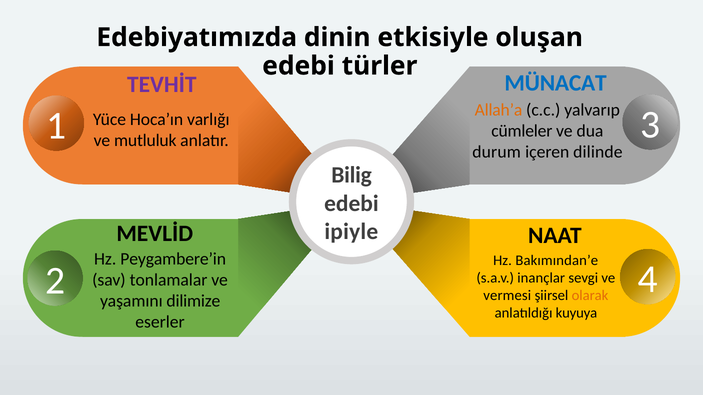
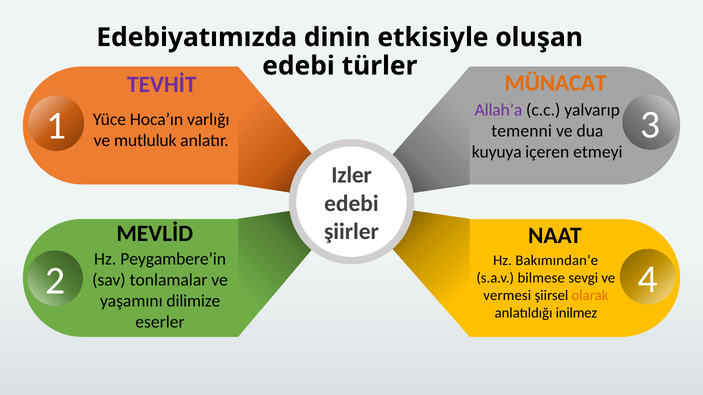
MÜNACAT colour: blue -> orange
Allah’a colour: orange -> purple
cümleler: cümleler -> temenni
durum: durum -> kuyuya
dilinde: dilinde -> etmeyi
Bilig: Bilig -> Izler
ipiyle: ipiyle -> şiirler
inançlar: inançlar -> bilmese
kuyuya: kuyuya -> inilmez
